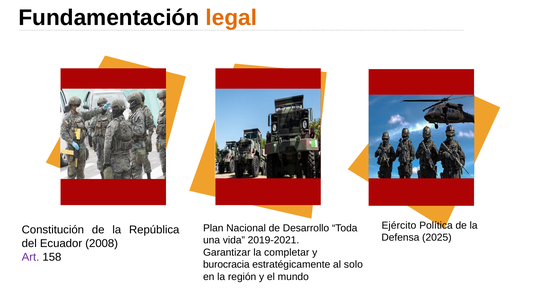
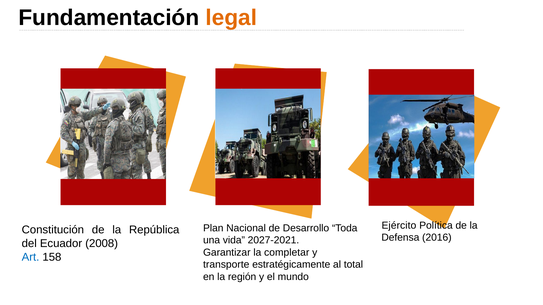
2025: 2025 -> 2016
2019-2021: 2019-2021 -> 2027-2021
Art colour: purple -> blue
burocracia: burocracia -> transporte
solo: solo -> total
